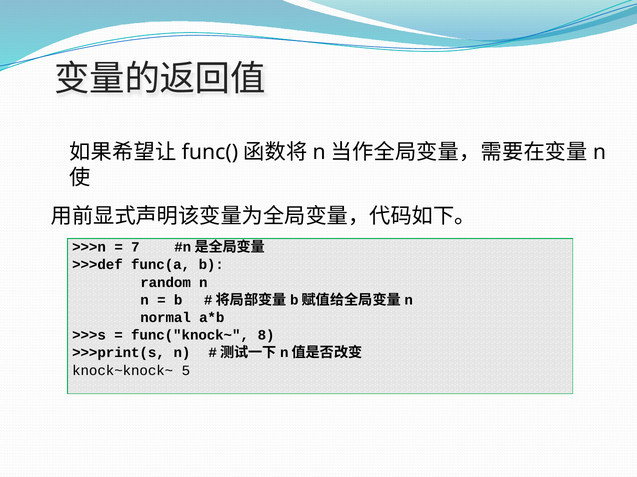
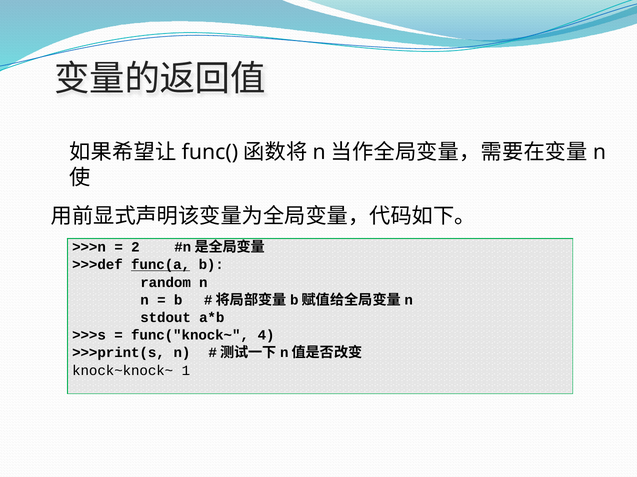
7: 7 -> 2
func(a underline: none -> present
normal: normal -> stdout
8: 8 -> 4
5: 5 -> 1
